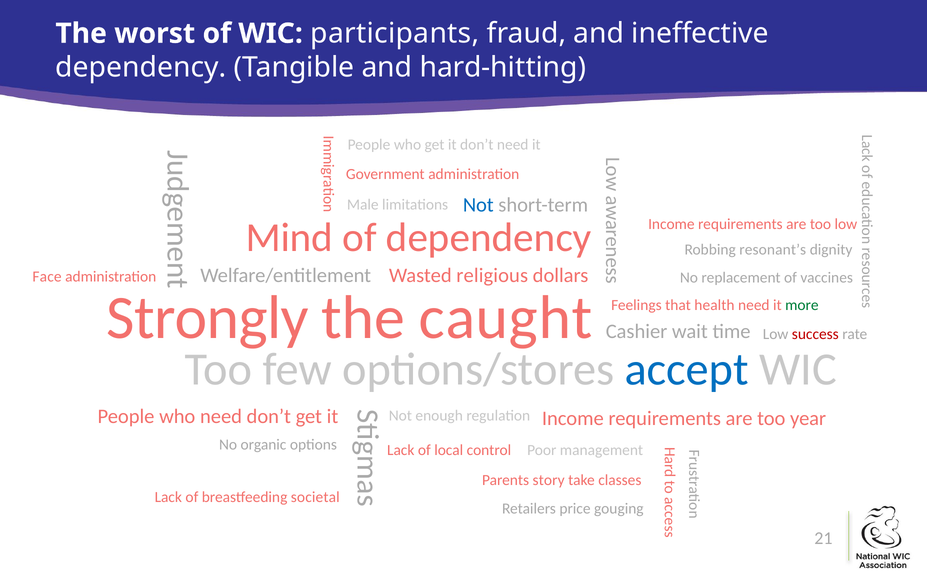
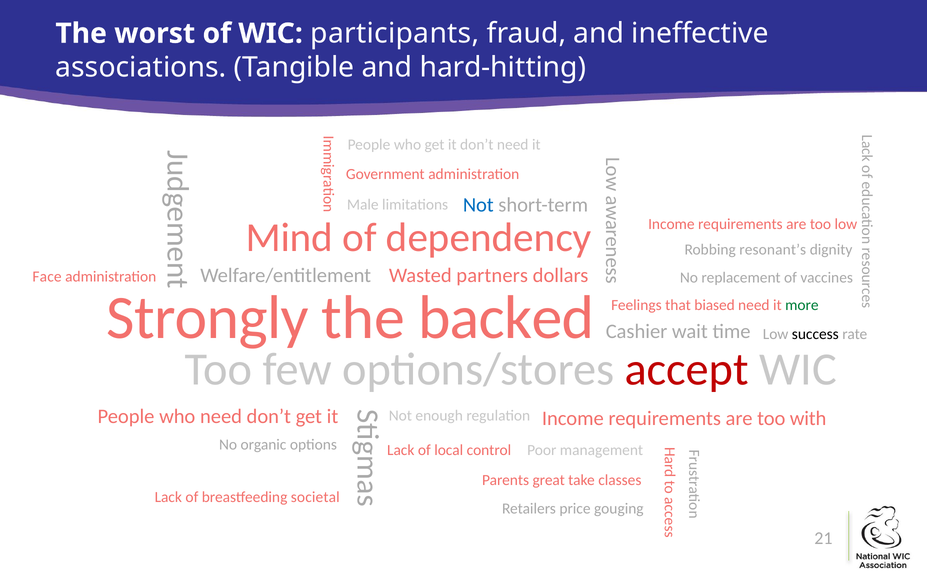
dependency at (141, 68): dependency -> associations
religious: religious -> partners
caught: caught -> backed
health: health -> biased
success colour: red -> black
accept colour: blue -> red
year: year -> with
story: story -> great
